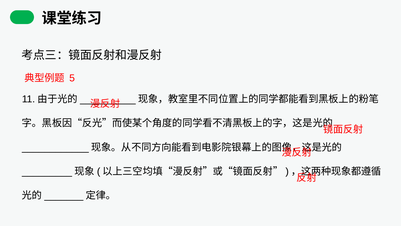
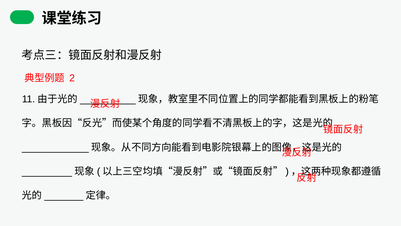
5: 5 -> 2
